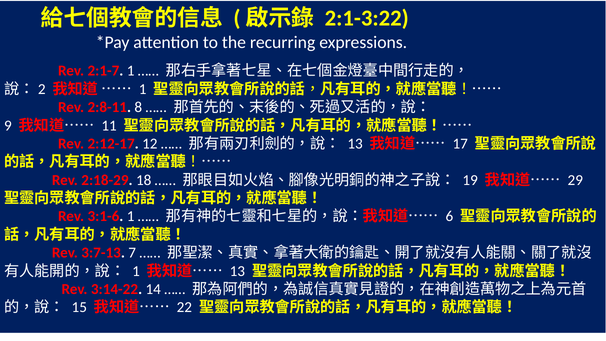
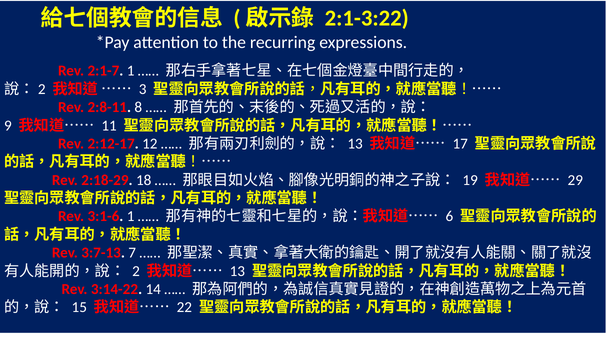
1 at (143, 89): 1 -> 3
1 at (136, 271): 1 -> 2
